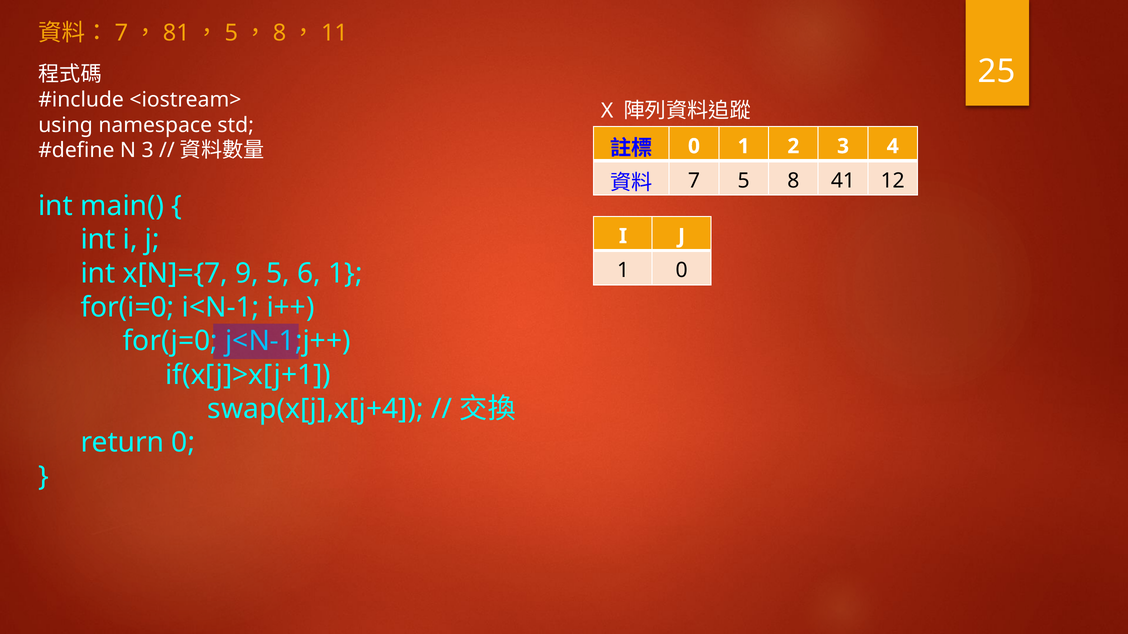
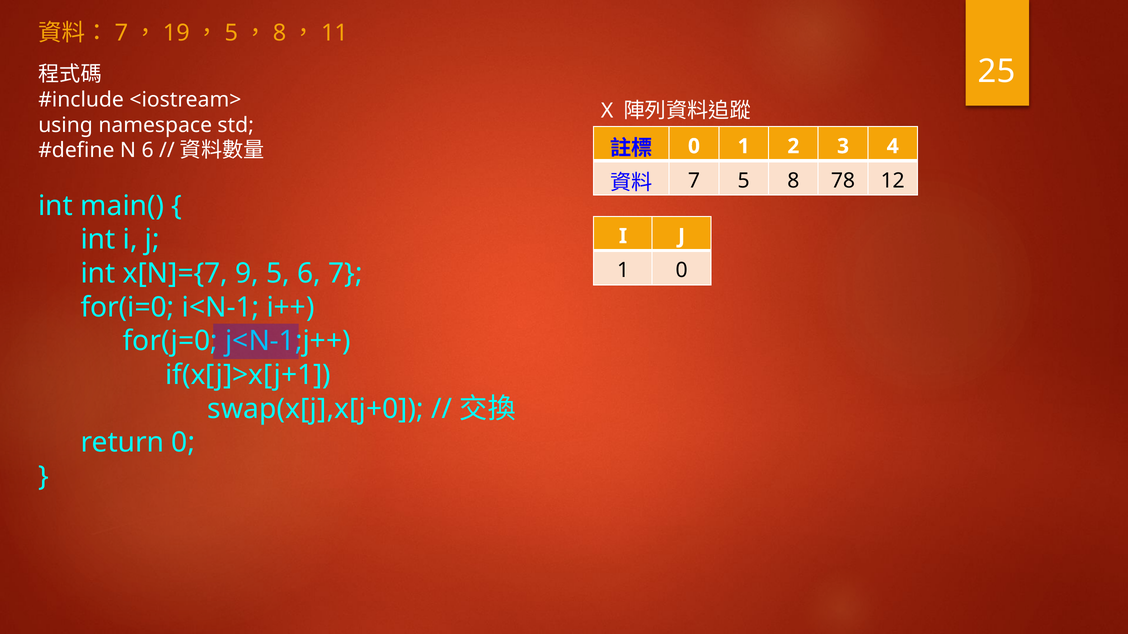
81: 81 -> 19
N 3: 3 -> 6
41: 41 -> 78
6 1: 1 -> 7
swap(x[j],x[j+4: swap(x[j],x[j+4 -> swap(x[j],x[j+0
